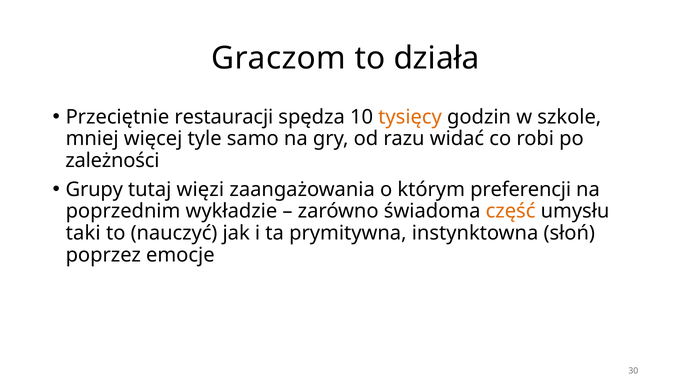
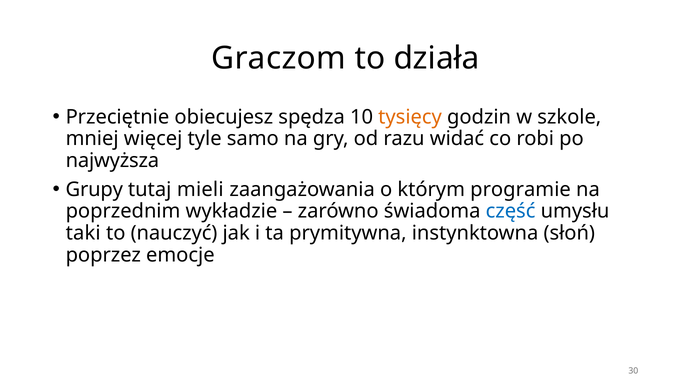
restauracji: restauracji -> obiecujesz
zależności: zależności -> najwyższa
więzi: więzi -> mieli
preferencji: preferencji -> programie
część colour: orange -> blue
